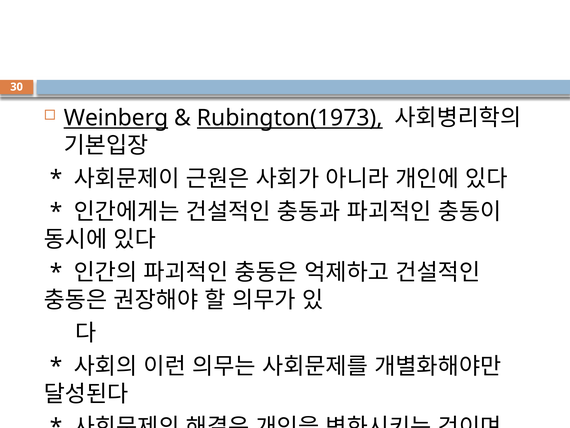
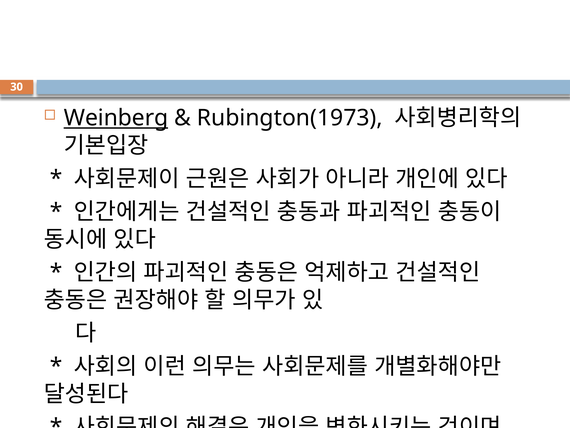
Rubington(1973 underline: present -> none
